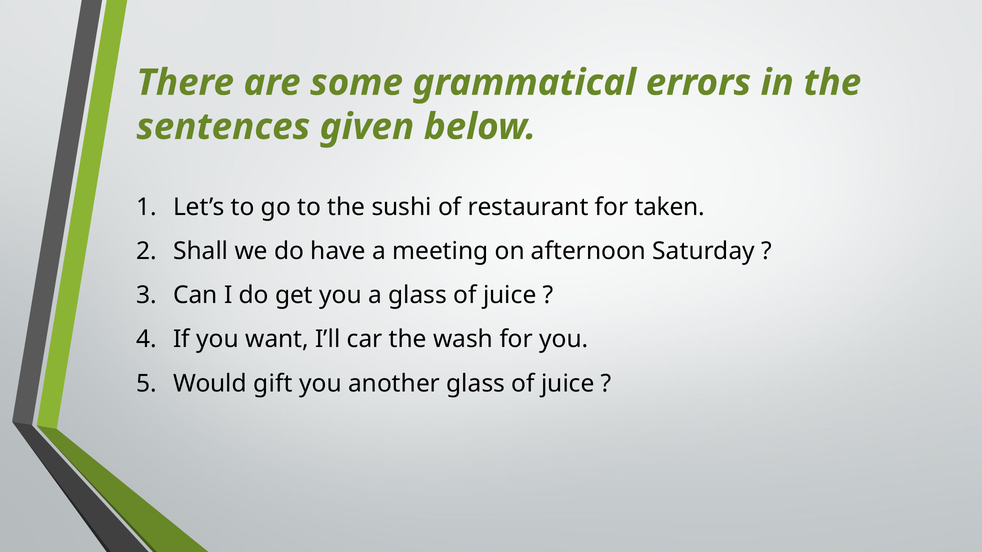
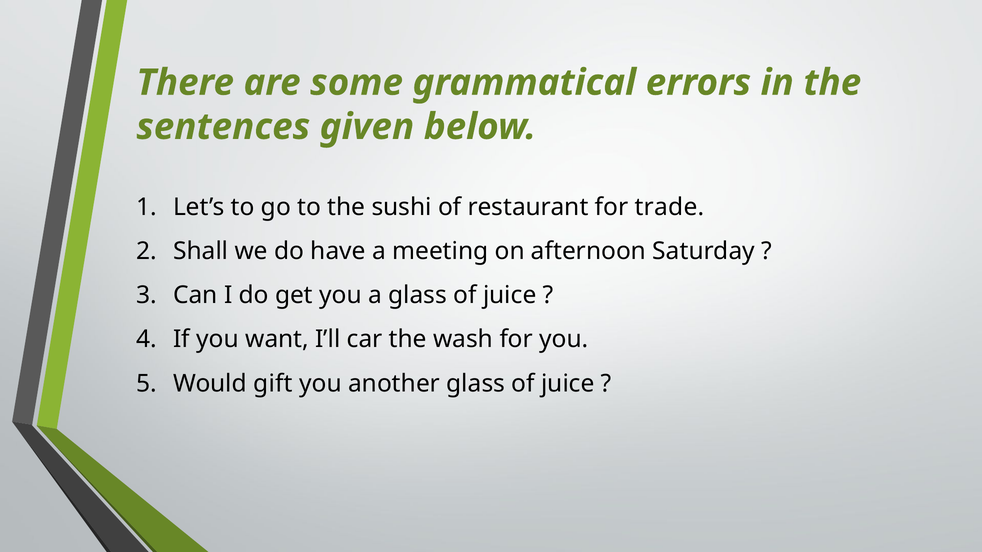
taken: taken -> trade
